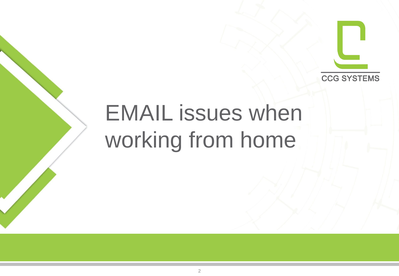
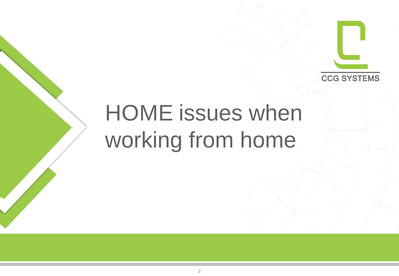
EMAIL at (139, 113): EMAIL -> HOME
